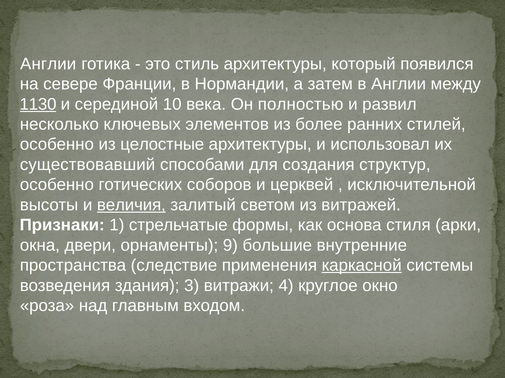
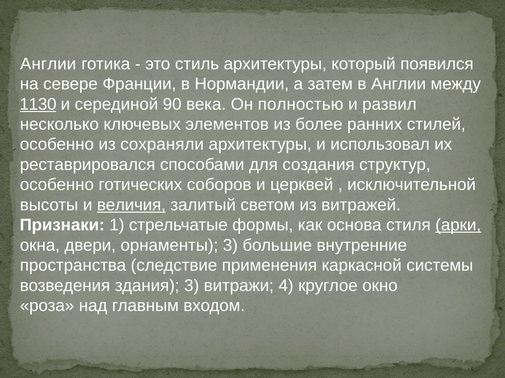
10: 10 -> 90
целостные: целостные -> сохраняли
существовавший: существовавший -> реставрировался
арки underline: none -> present
орнаменты 9: 9 -> 3
каркасной underline: present -> none
